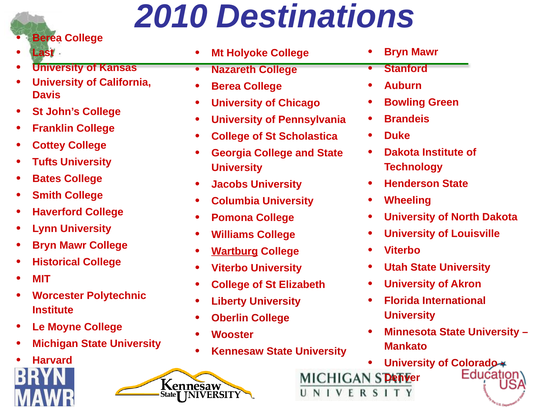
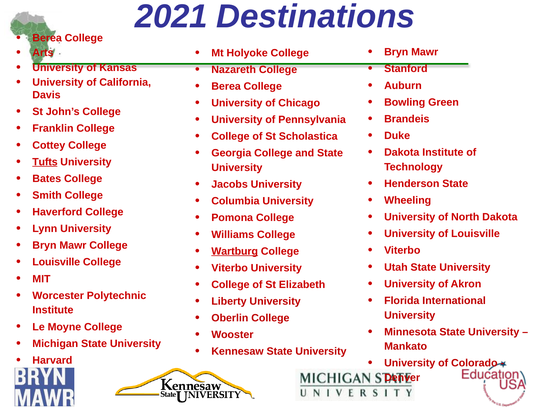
2010: 2010 -> 2021
Last: Last -> Arts
Tufts underline: none -> present
Historical at (56, 262): Historical -> Louisville
